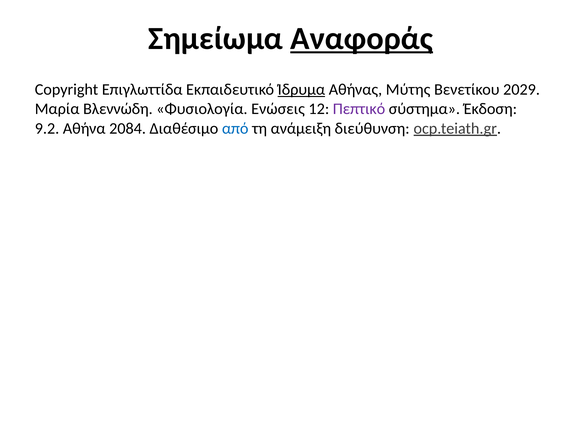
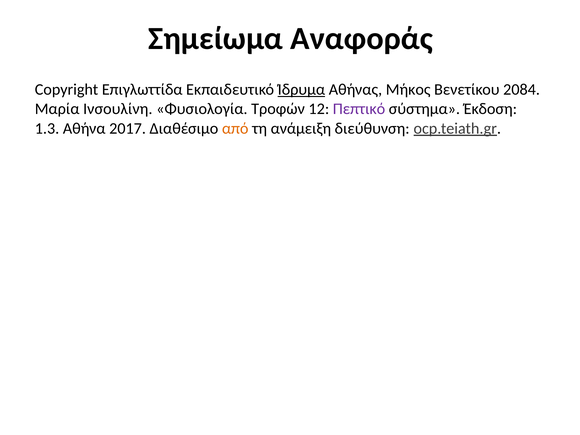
Αναφοράς underline: present -> none
Μύτης: Μύτης -> Μήκος
2029: 2029 -> 2084
Βλεννώδη: Βλεννώδη -> Ινσουλίνη
Ενώσεις: Ενώσεις -> Τροφών
9.2: 9.2 -> 1.3
2084: 2084 -> 2017
από colour: blue -> orange
